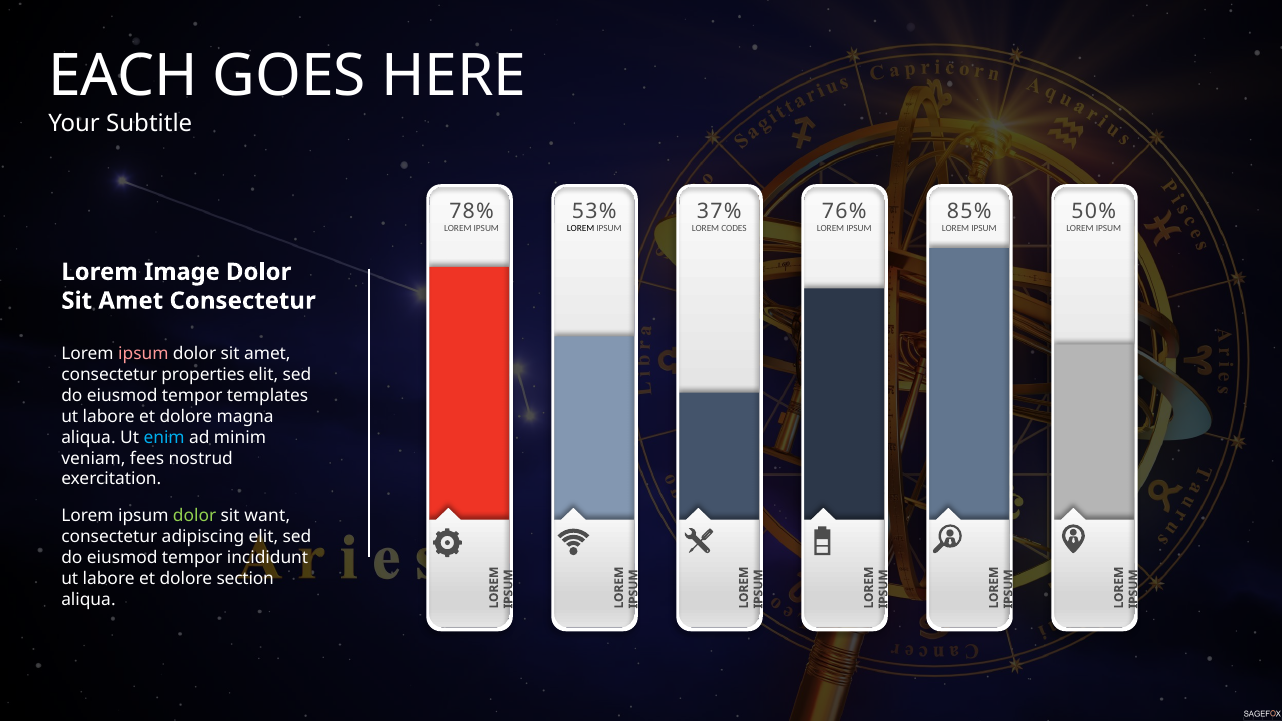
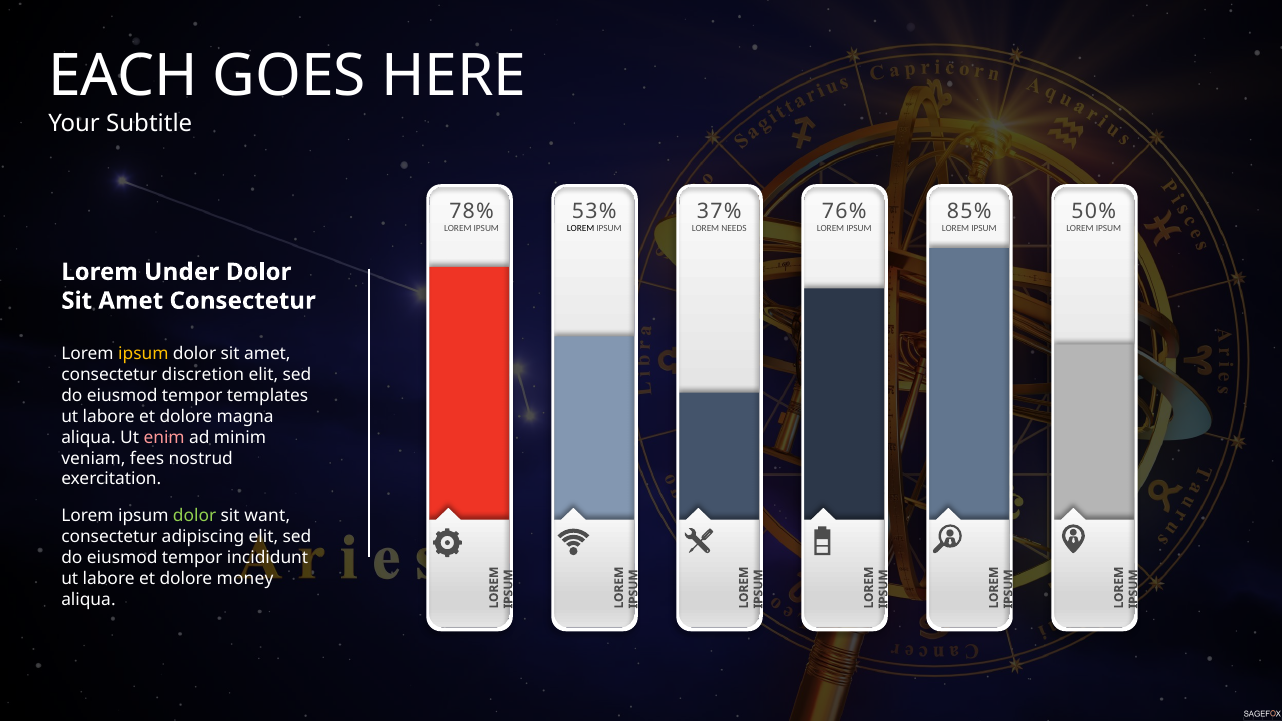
CODES: CODES -> NEEDS
Image: Image -> Under
ipsum at (143, 354) colour: pink -> yellow
properties: properties -> discretion
enim colour: light blue -> pink
section: section -> money
